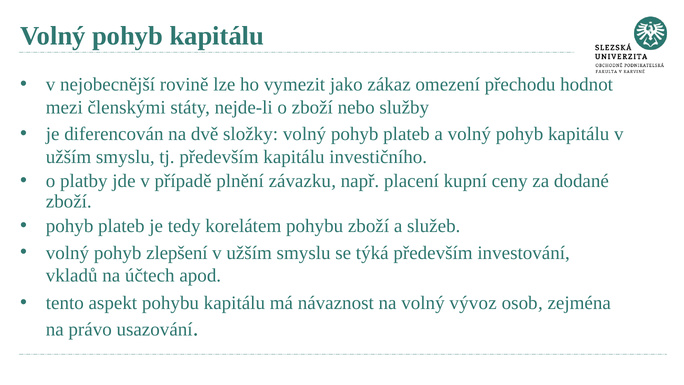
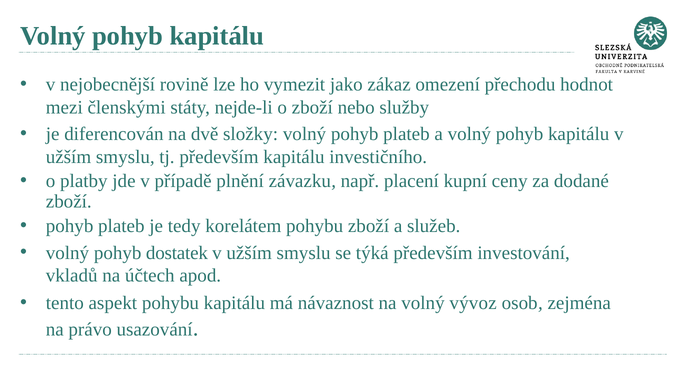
zlepšení: zlepšení -> dostatek
